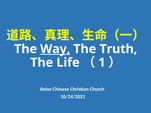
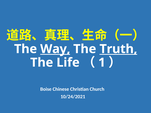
Truth underline: none -> present
